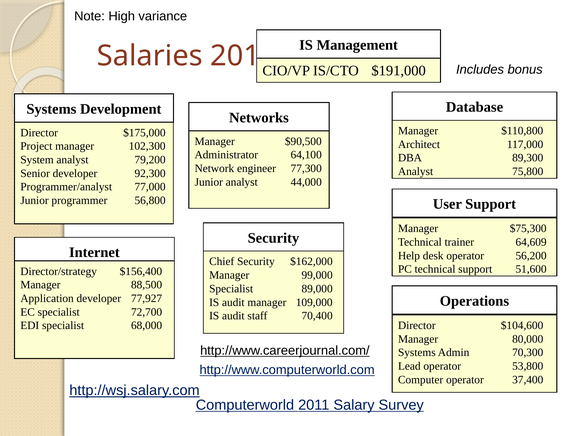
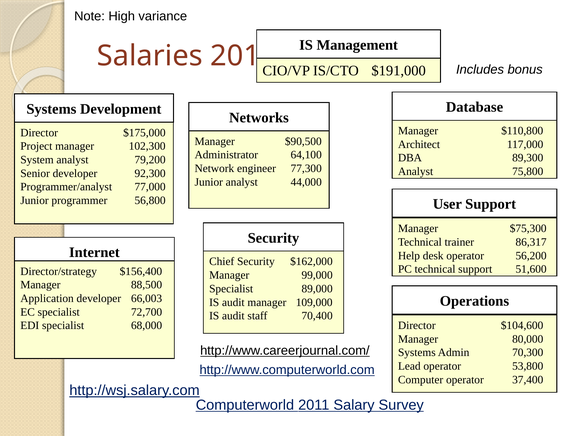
64,609: 64,609 -> 86,317
77,927: 77,927 -> 66,003
